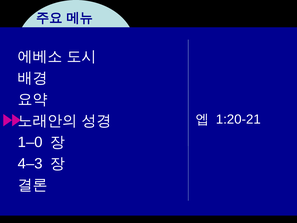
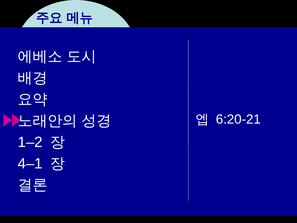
1:20-21: 1:20-21 -> 6:20-21
1–0: 1–0 -> 1–2
4–3: 4–3 -> 4–1
